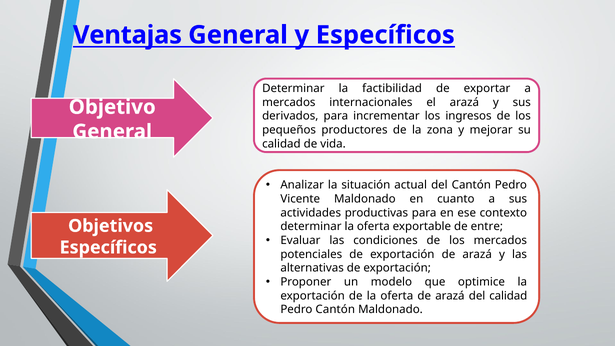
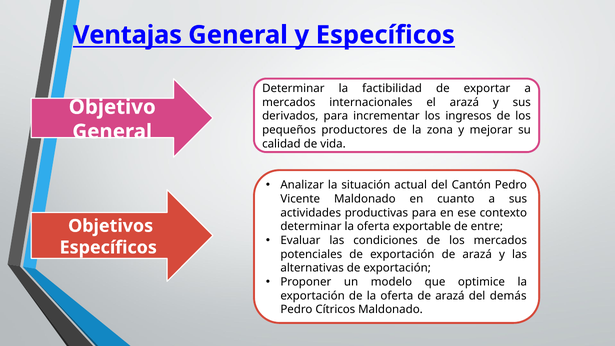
del calidad: calidad -> demás
Pedro Cantón: Cantón -> Cítricos
